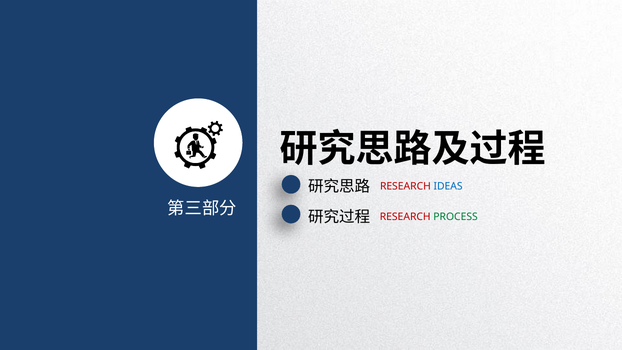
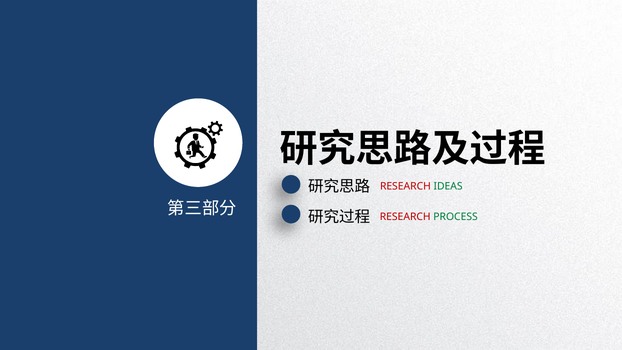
IDEAS colour: blue -> green
